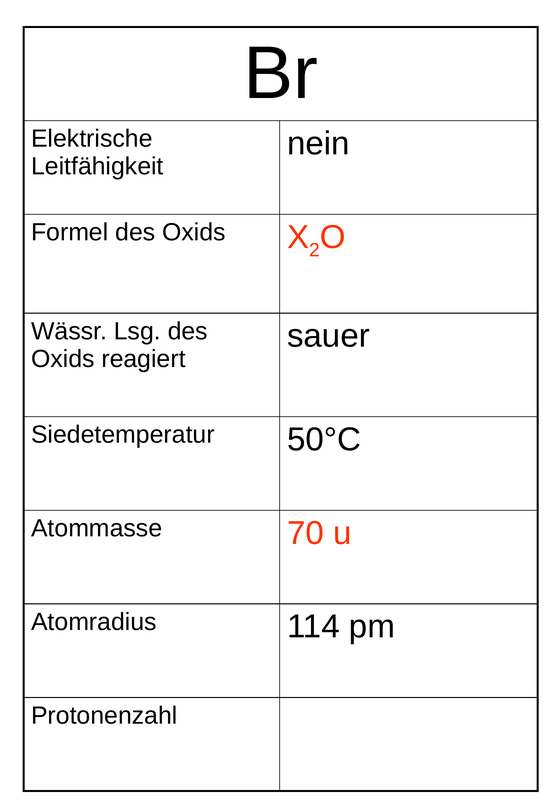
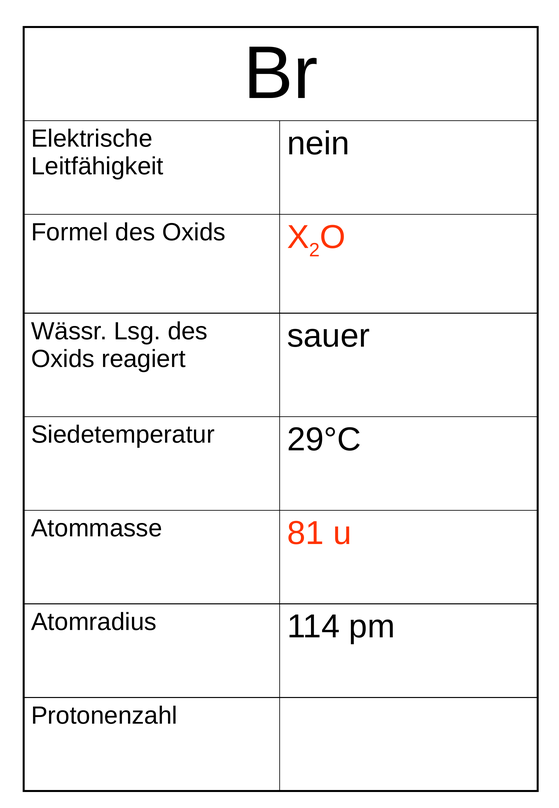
50°C: 50°C -> 29°C
70: 70 -> 81
